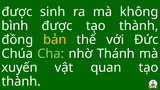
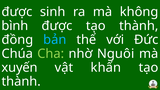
bản colour: yellow -> light blue
Thánh: Thánh -> Nguôi
quan: quan -> khấn
